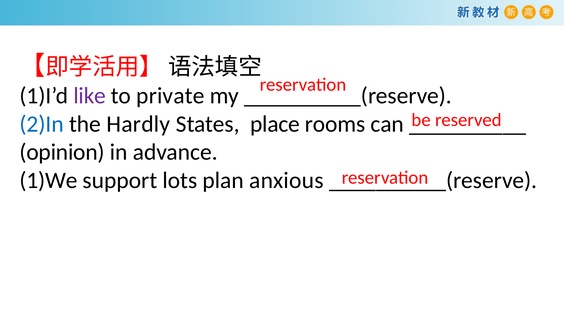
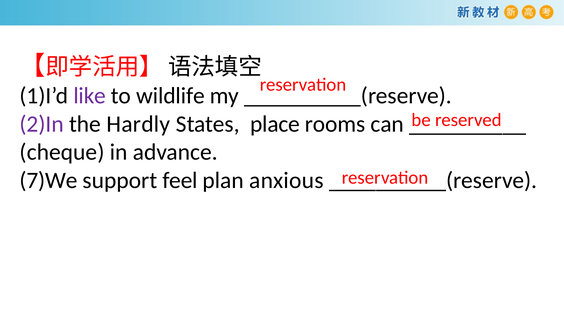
private: private -> wildlife
2)In colour: blue -> purple
opinion: opinion -> cheque
1)We: 1)We -> 7)We
lots: lots -> feel
